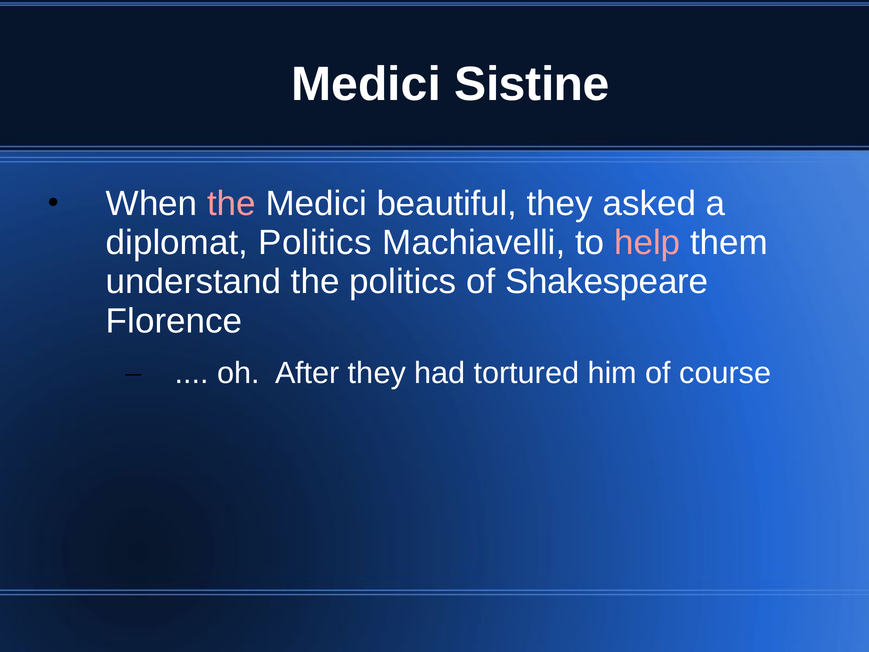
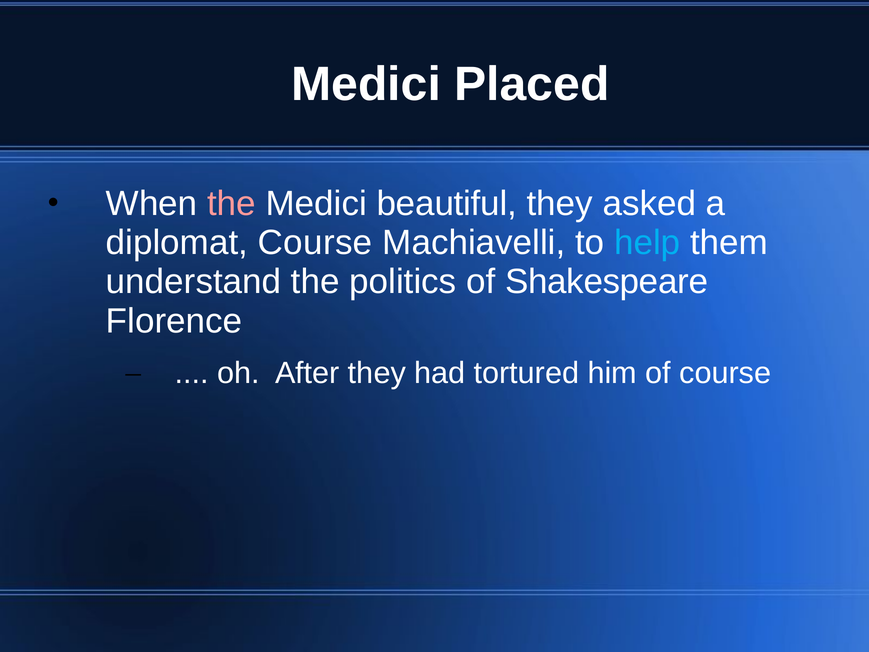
Sistine: Sistine -> Placed
diplomat Politics: Politics -> Course
help colour: pink -> light blue
